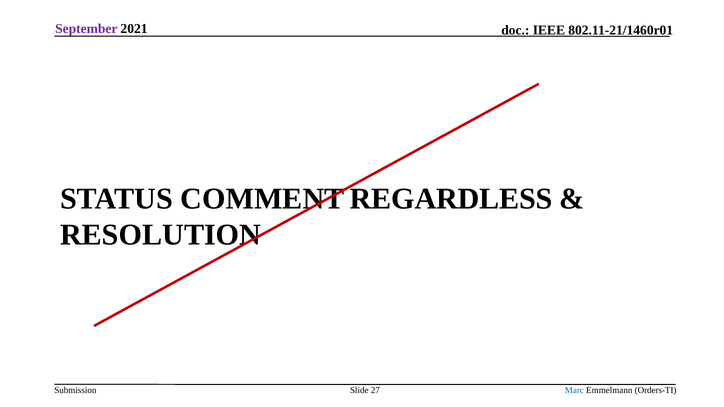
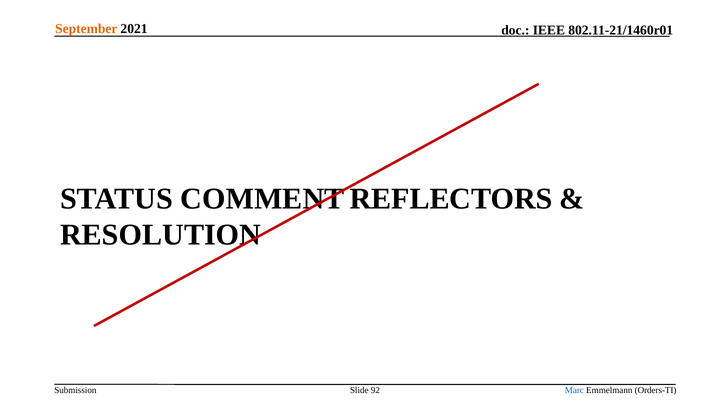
September colour: purple -> orange
REGARDLESS: REGARDLESS -> REFLECTORS
27: 27 -> 92
